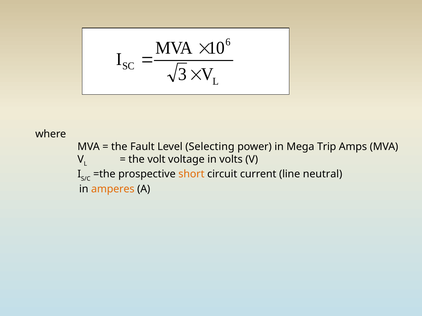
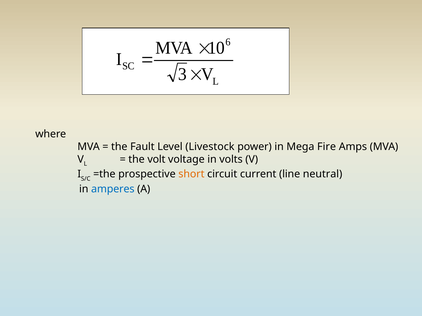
Selecting: Selecting -> Livestock
Trip: Trip -> Fire
amperes colour: orange -> blue
